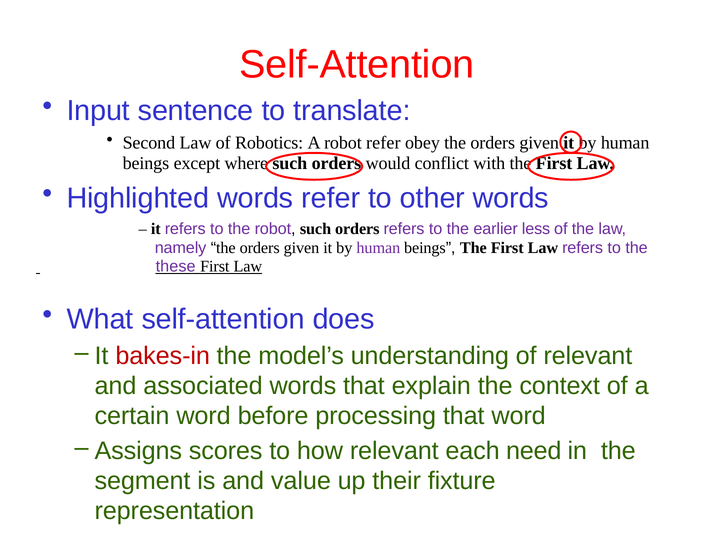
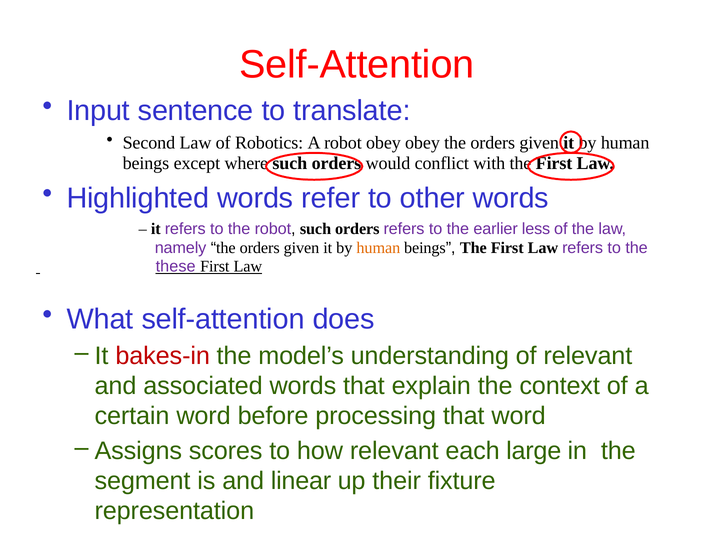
robot refer: refer -> obey
human at (378, 248) colour: purple -> orange
need: need -> large
value: value -> linear
